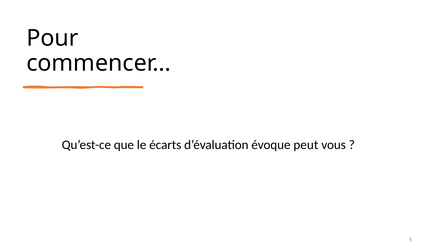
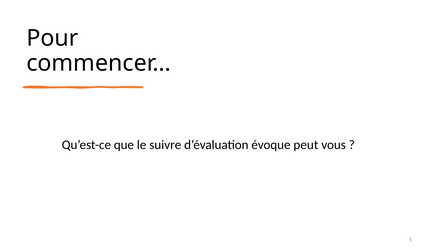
écarts: écarts -> suivre
